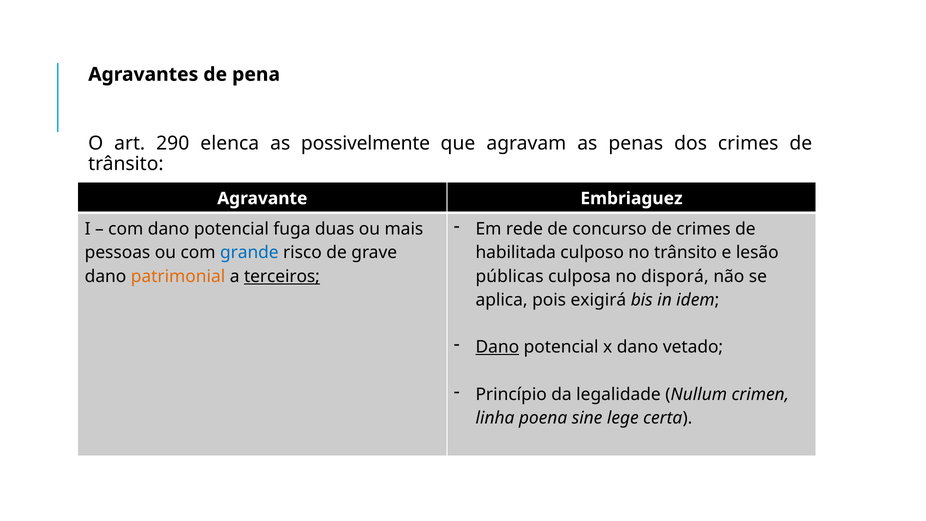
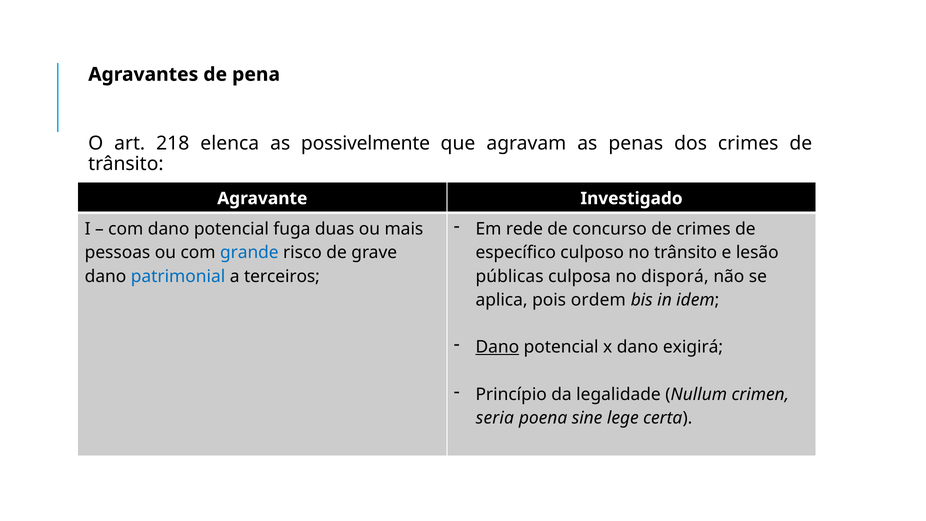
290: 290 -> 218
Embriaguez: Embriaguez -> Investigado
habilitada: habilitada -> específico
patrimonial colour: orange -> blue
terceiros underline: present -> none
exigirá: exigirá -> ordem
vetado: vetado -> exigirá
linha: linha -> seria
